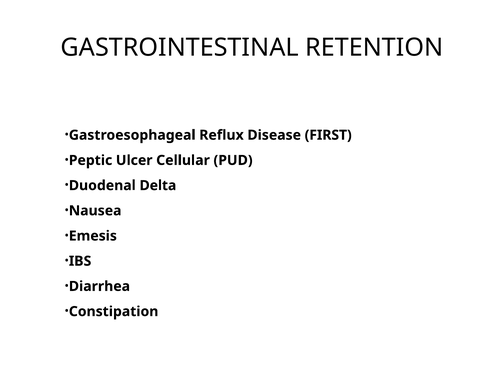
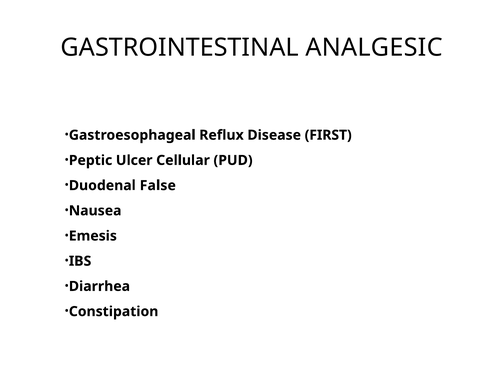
RETENTION: RETENTION -> ANALGESIC
Delta: Delta -> False
